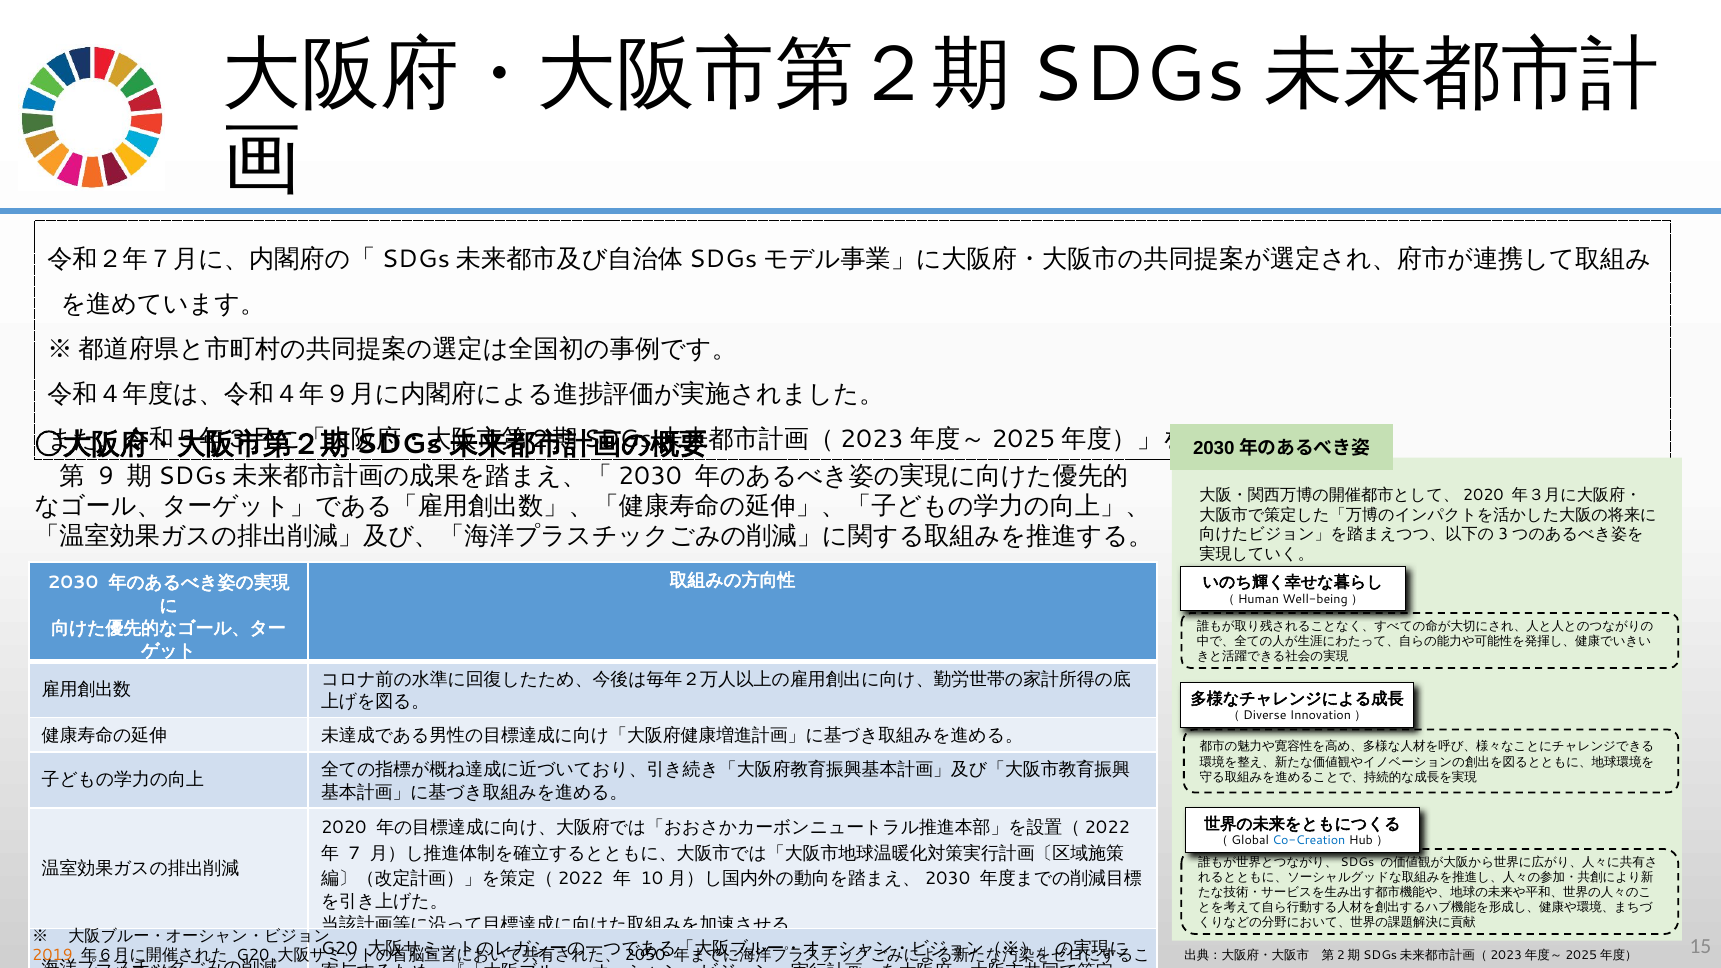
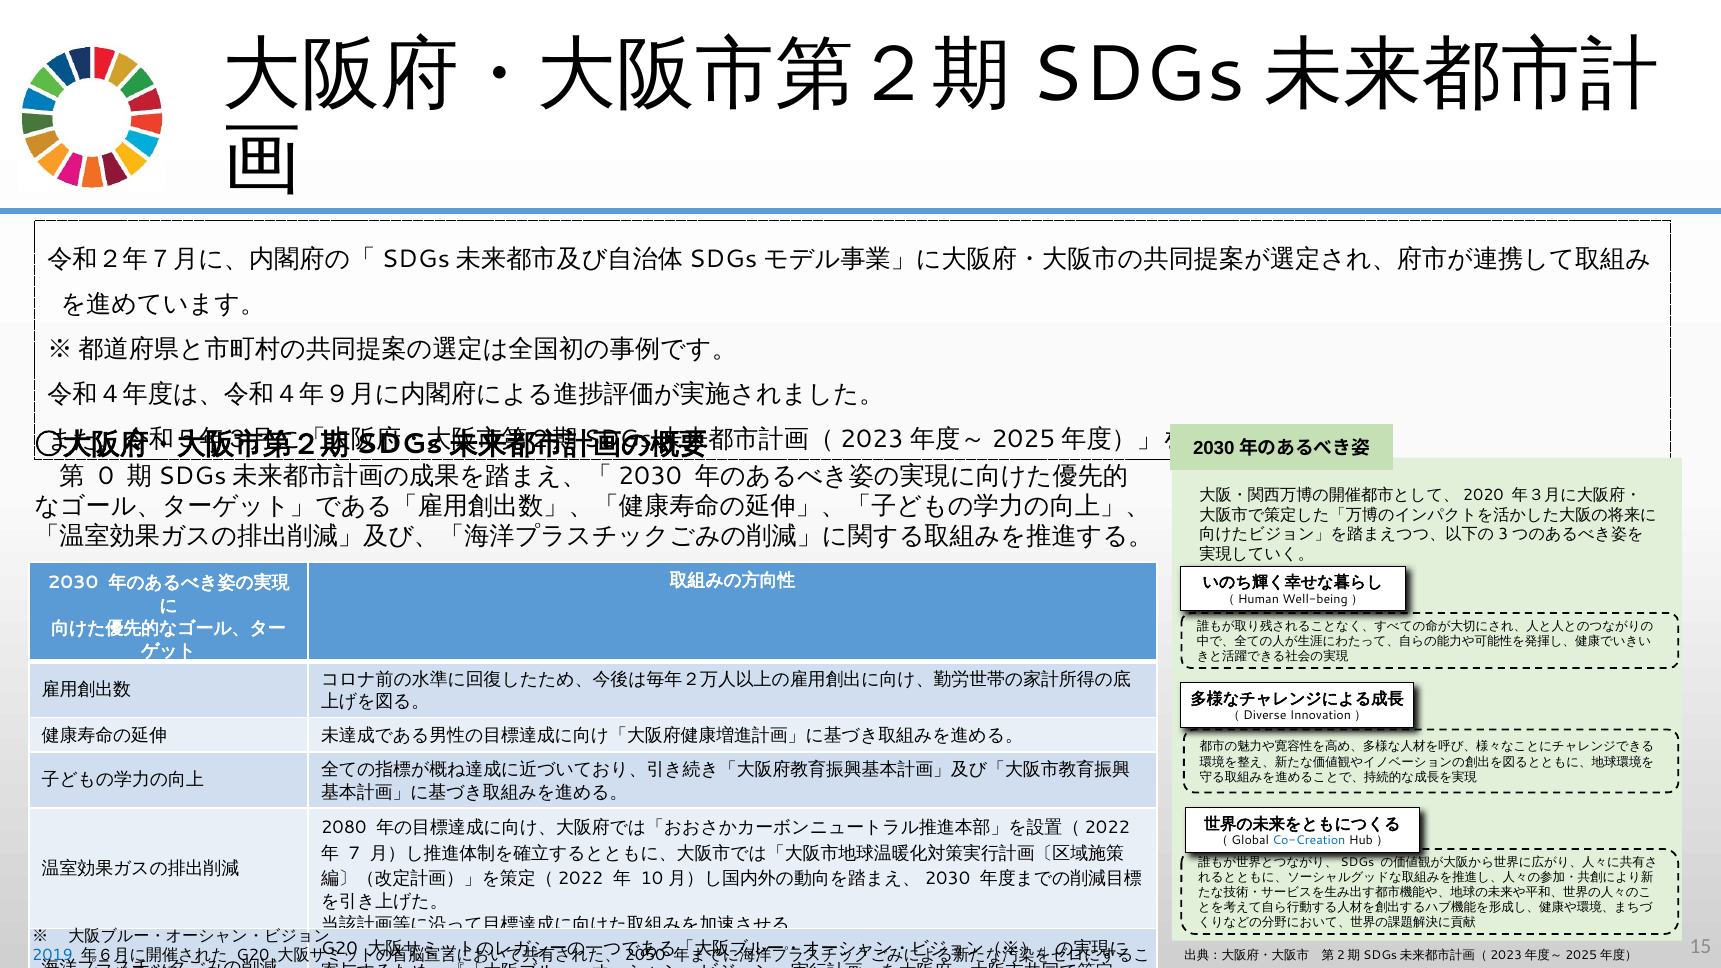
9: 9 -> 0
2020: 2020 -> 2080
2019 colour: orange -> blue
